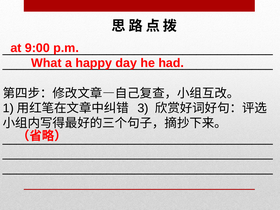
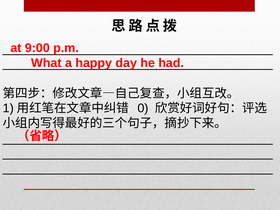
3: 3 -> 0
